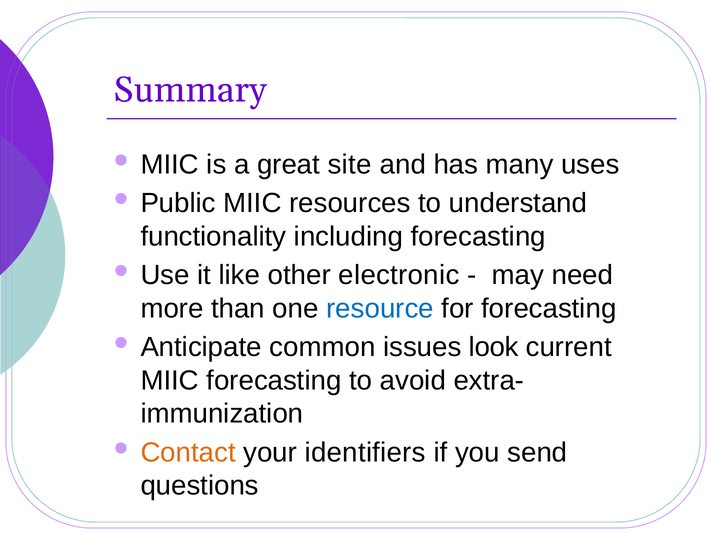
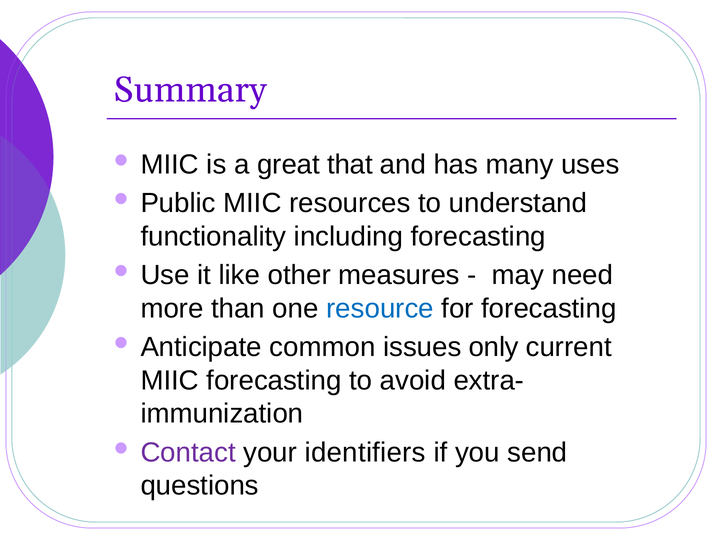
site: site -> that
electronic: electronic -> measures
look: look -> only
Contact colour: orange -> purple
